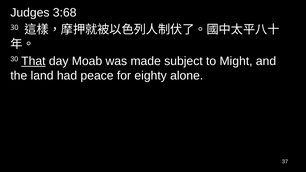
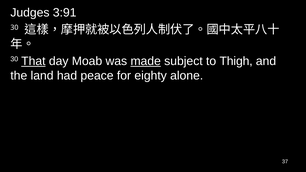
3:68: 3:68 -> 3:91
made underline: none -> present
Might: Might -> Thigh
